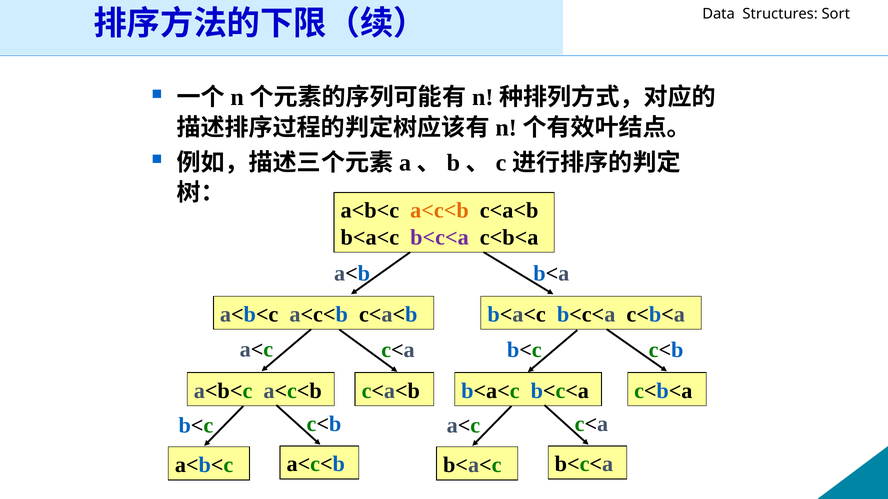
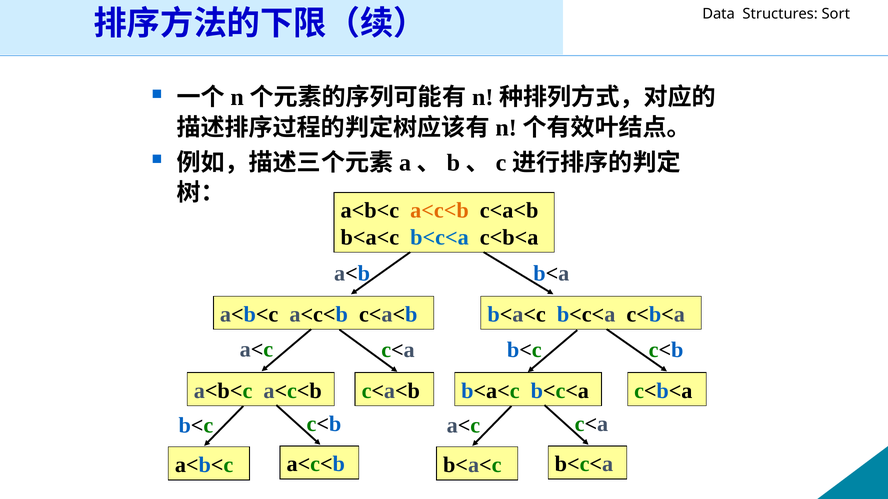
b<c<a at (439, 237) colour: purple -> blue
